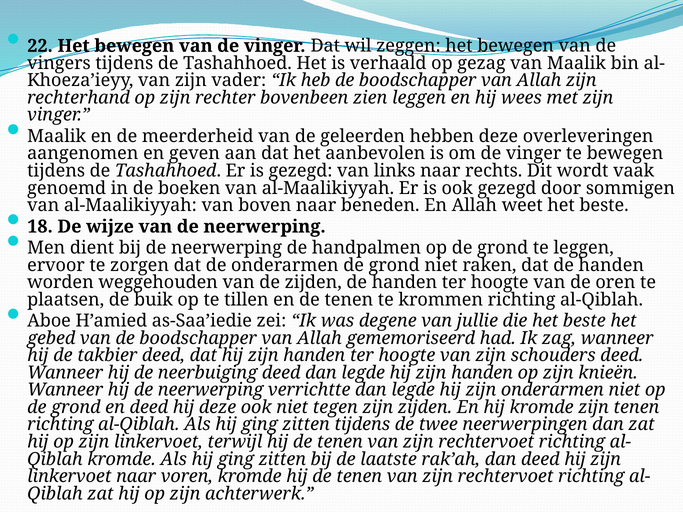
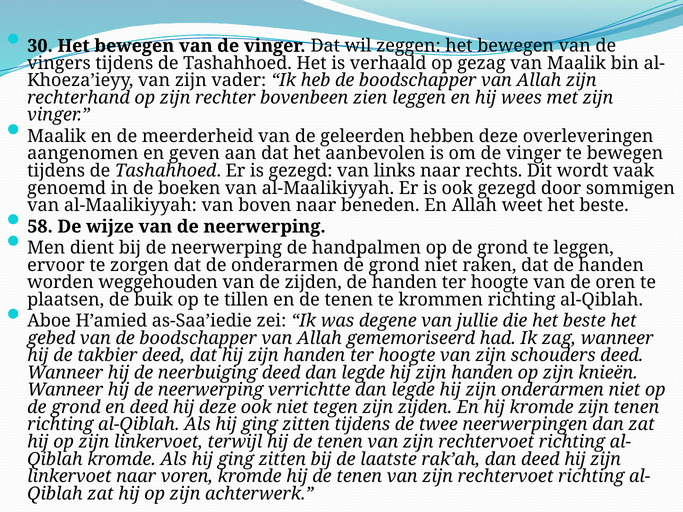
22: 22 -> 30
18: 18 -> 58
